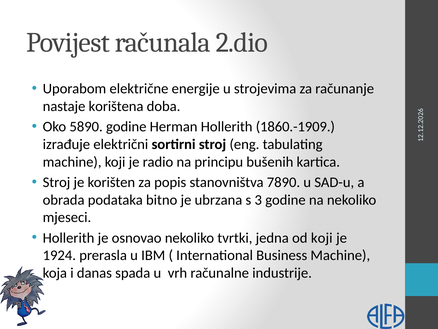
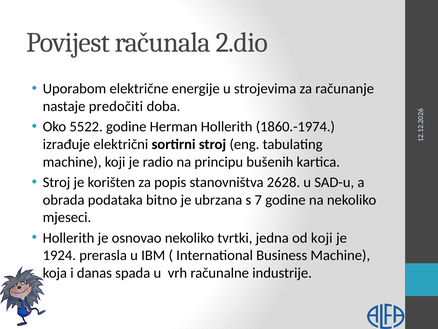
korištena: korištena -> predočiti
5890: 5890 -> 5522
1860.-1909: 1860.-1909 -> 1860.-1974
7890: 7890 -> 2628
3: 3 -> 7
